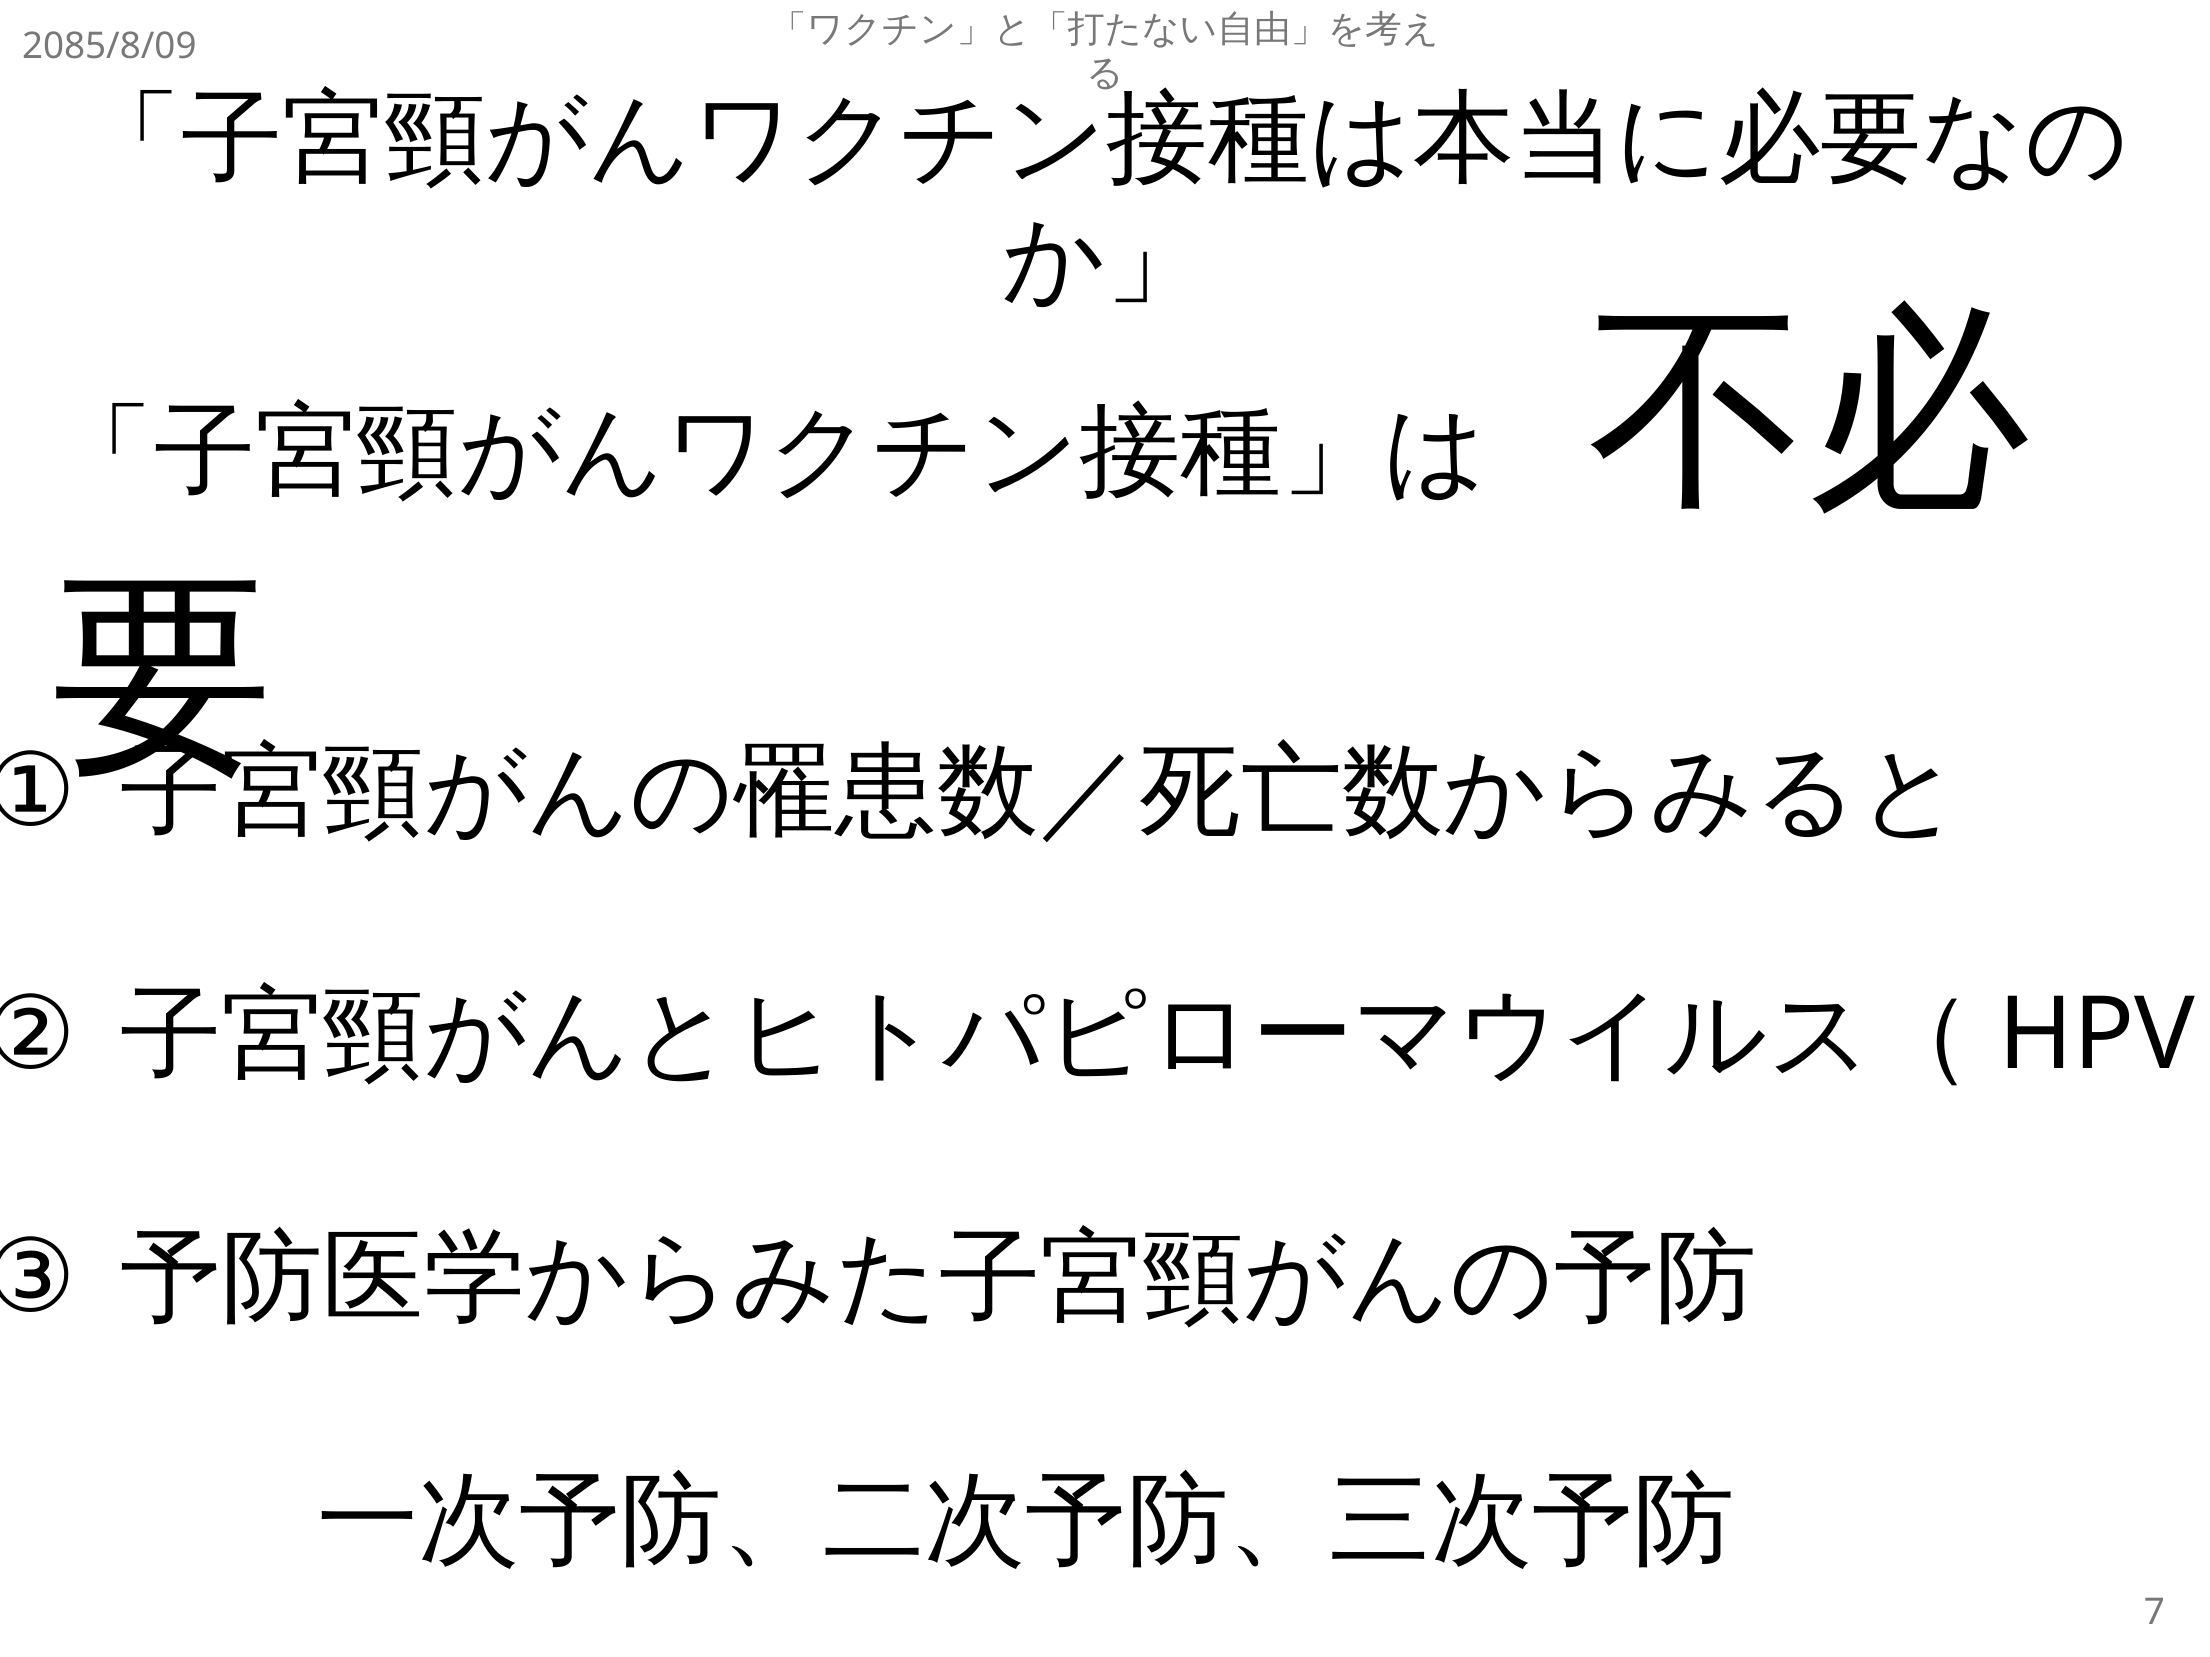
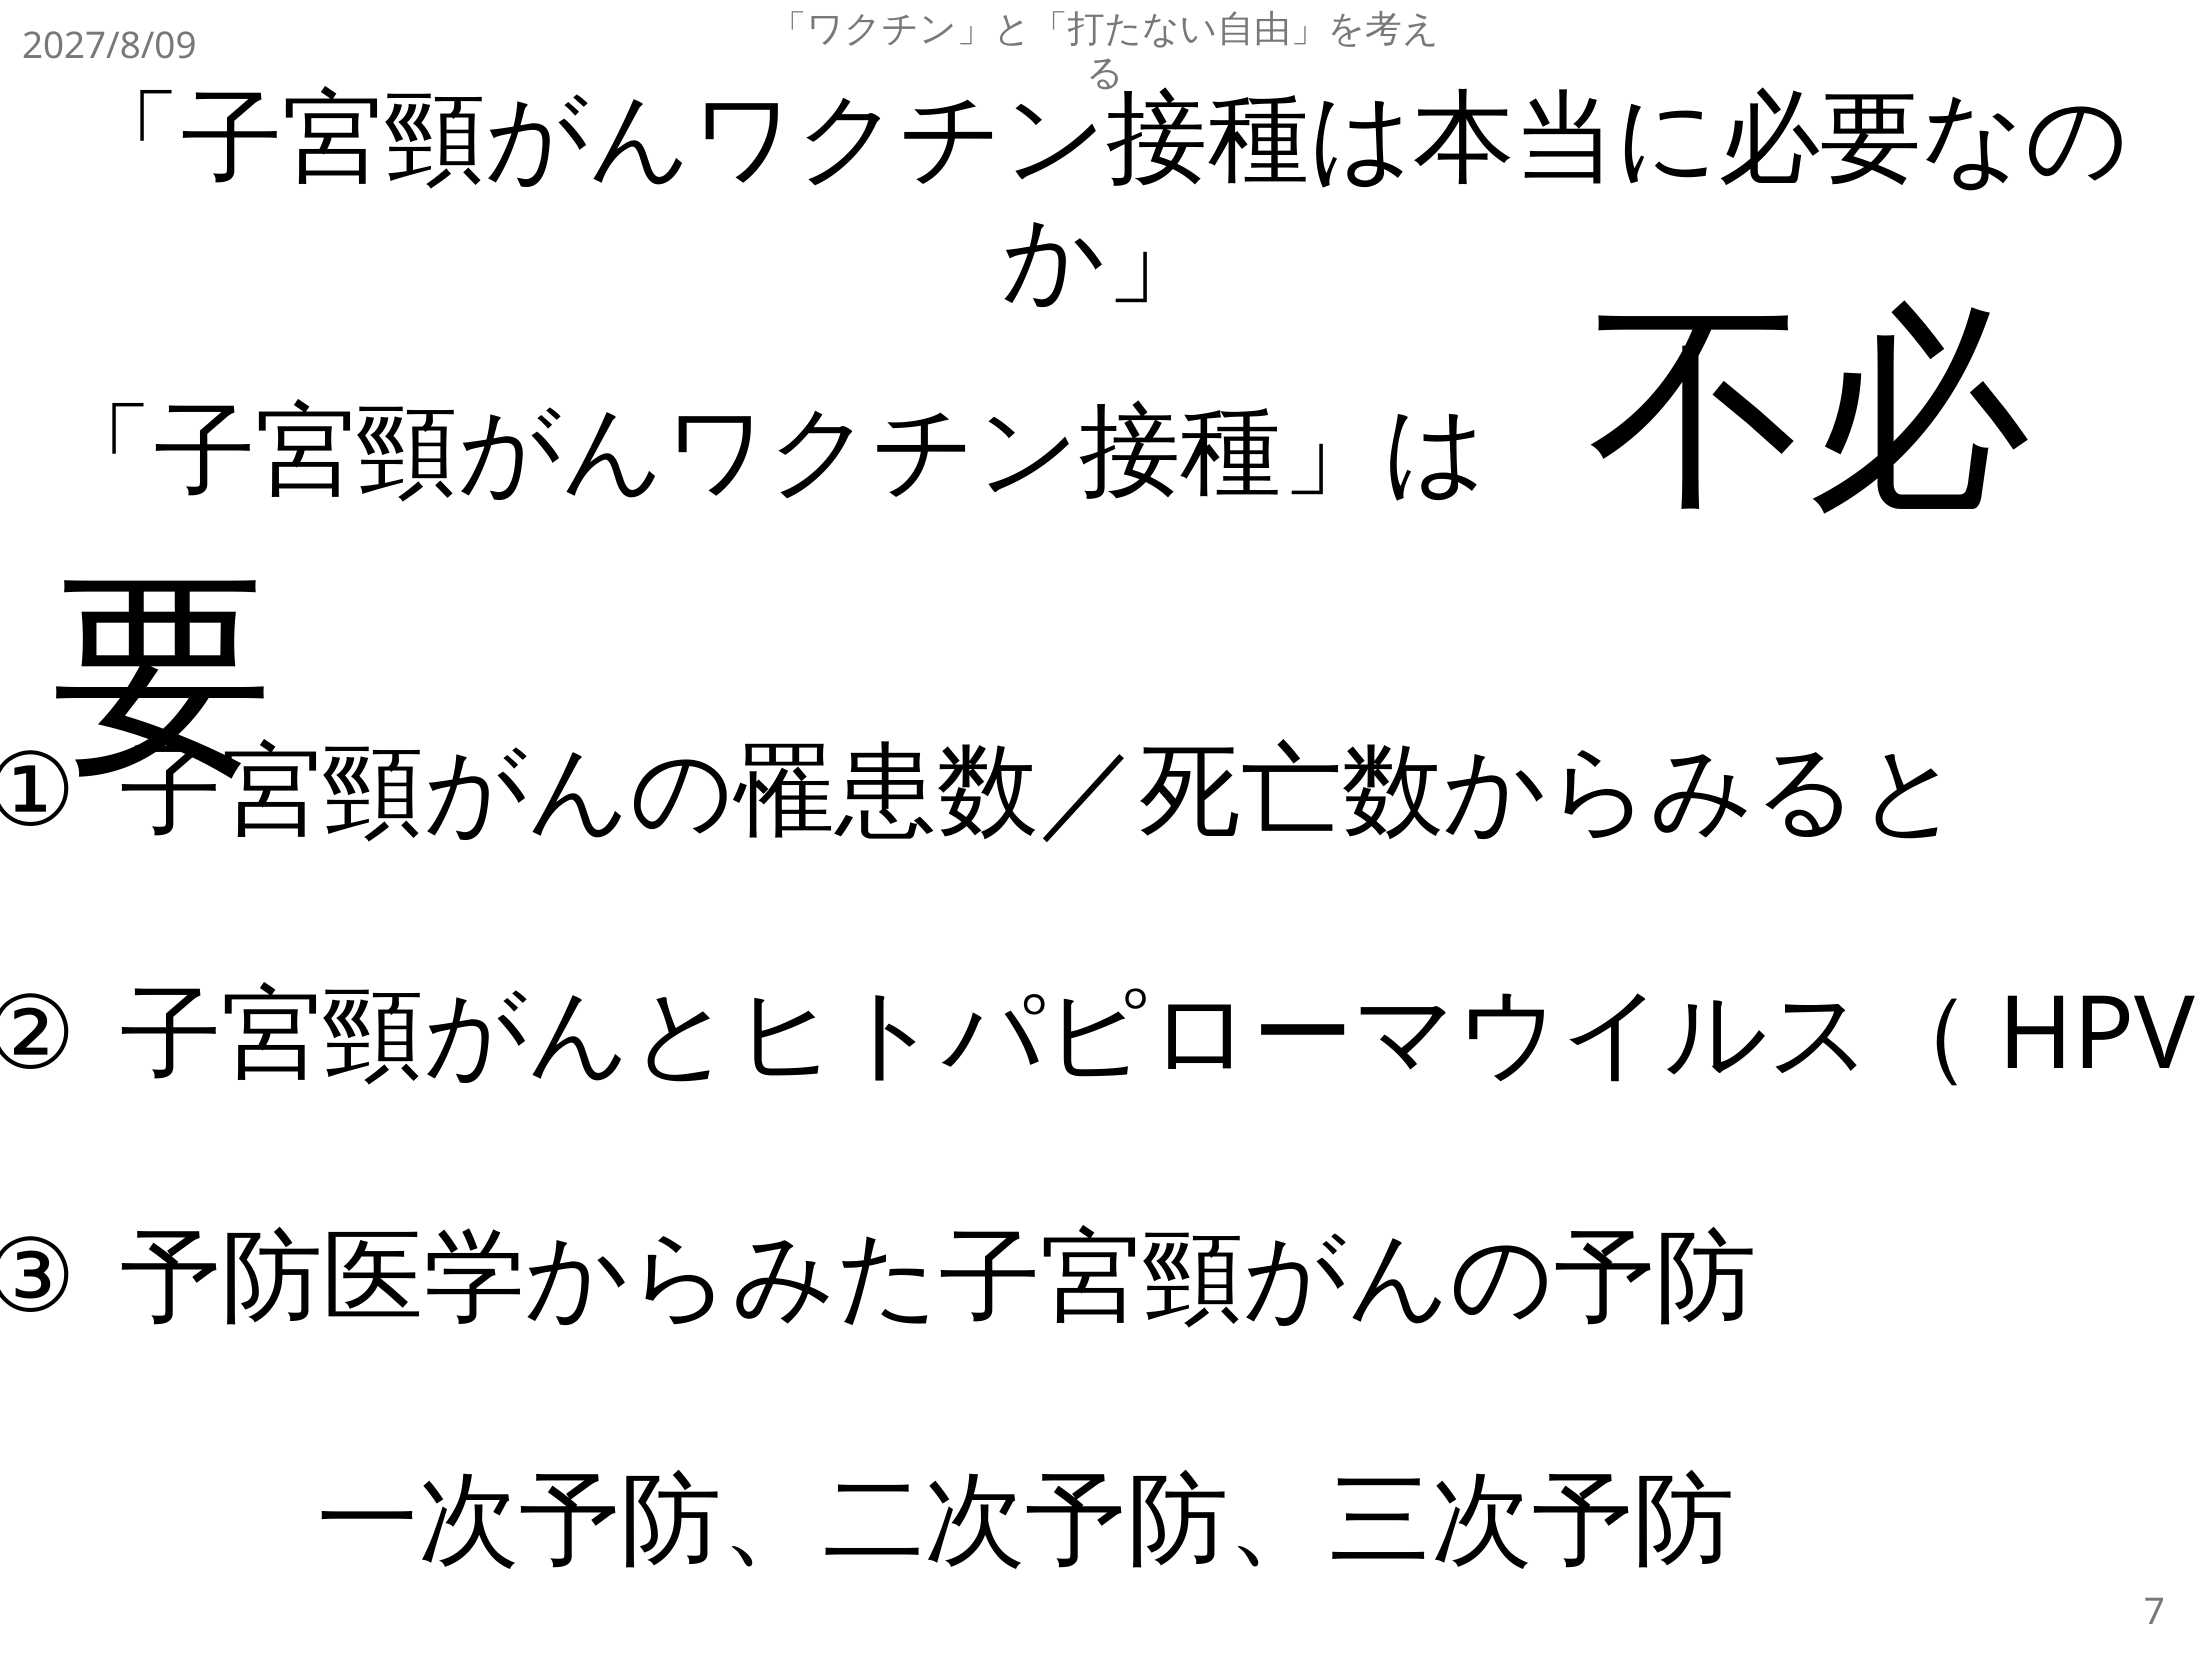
2085/8/09: 2085/8/09 -> 2027/8/09
